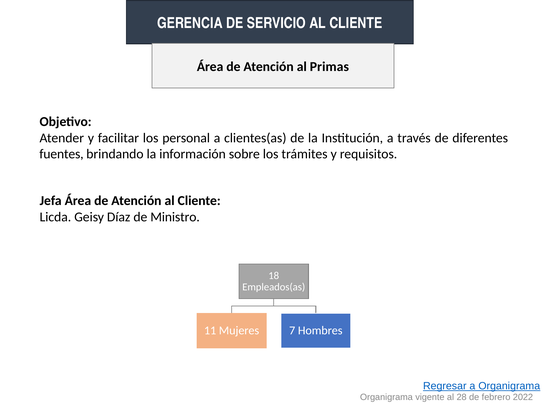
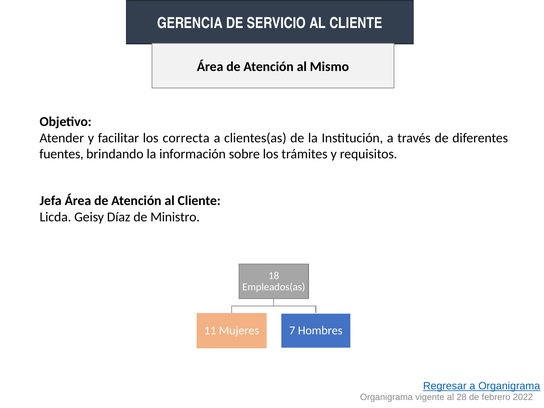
Primas: Primas -> Mismo
personal: personal -> correcta
